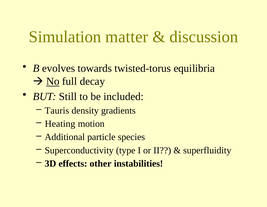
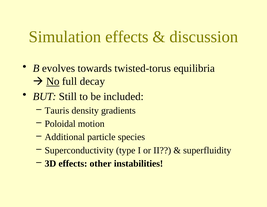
Simulation matter: matter -> effects
Heating: Heating -> Poloidal
